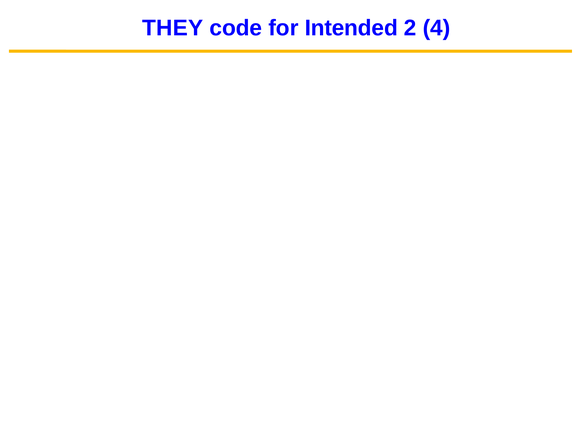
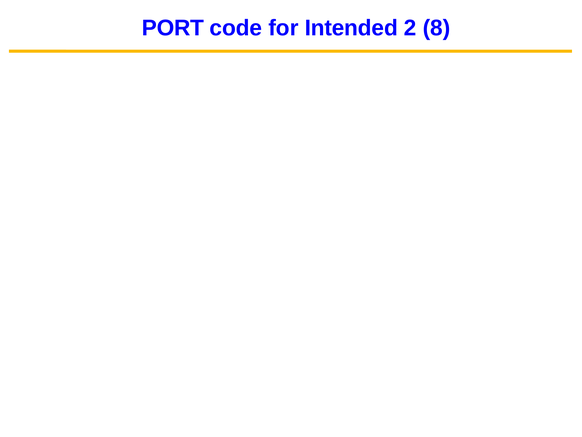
THEY at (173, 28): THEY -> PORT
2 4: 4 -> 8
